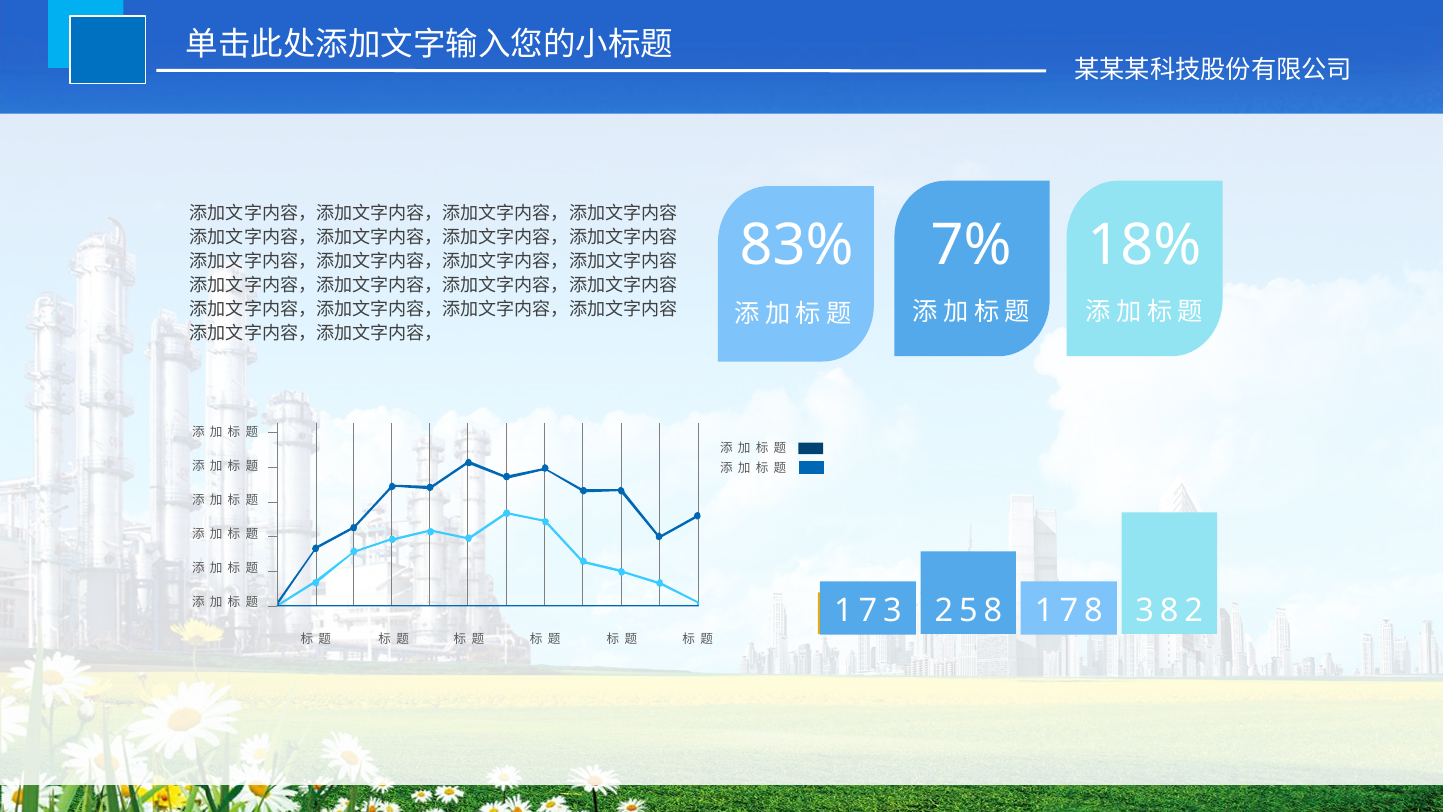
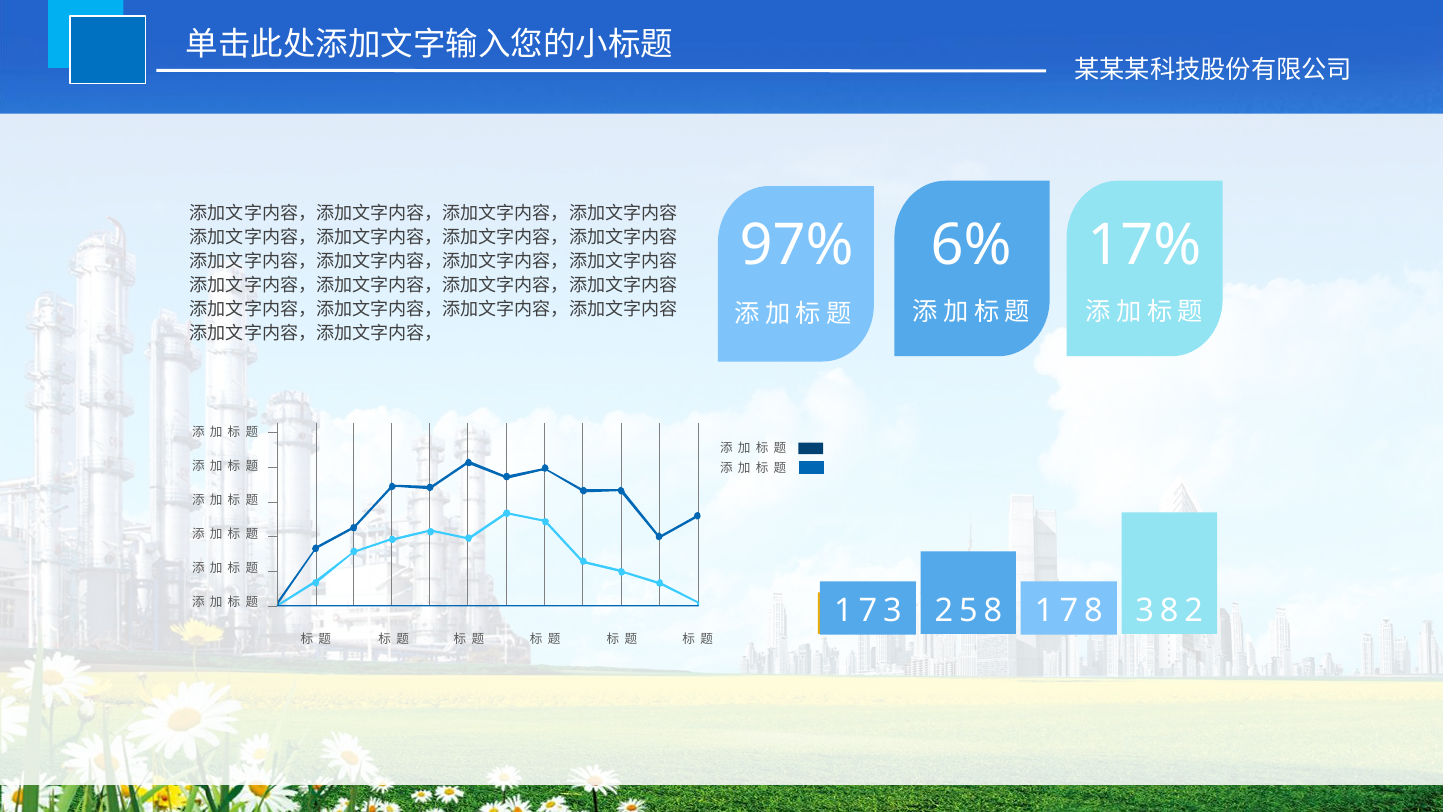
83%: 83% -> 97%
7%: 7% -> 6%
18%: 18% -> 17%
